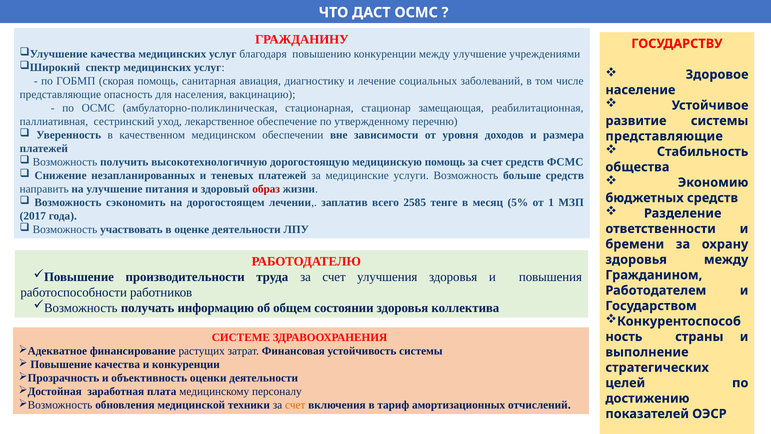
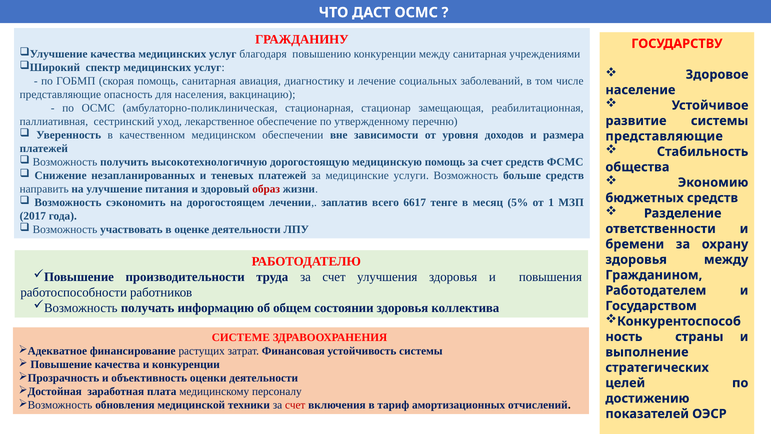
между улучшение: улучшение -> санитарная
2585: 2585 -> 6617
счет at (295, 405) colour: orange -> red
